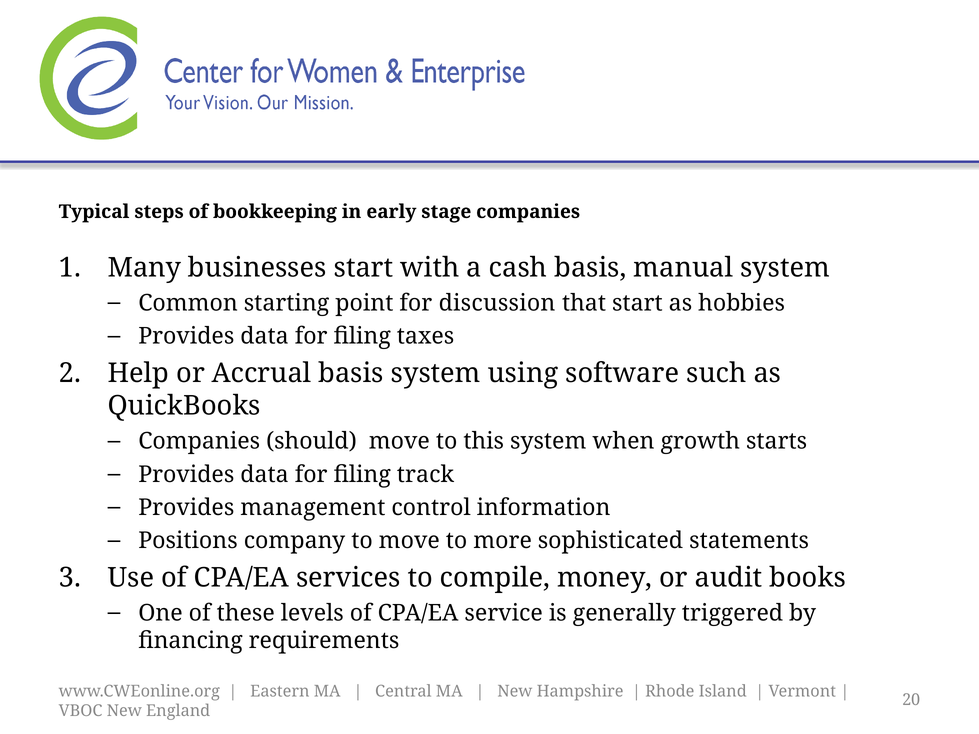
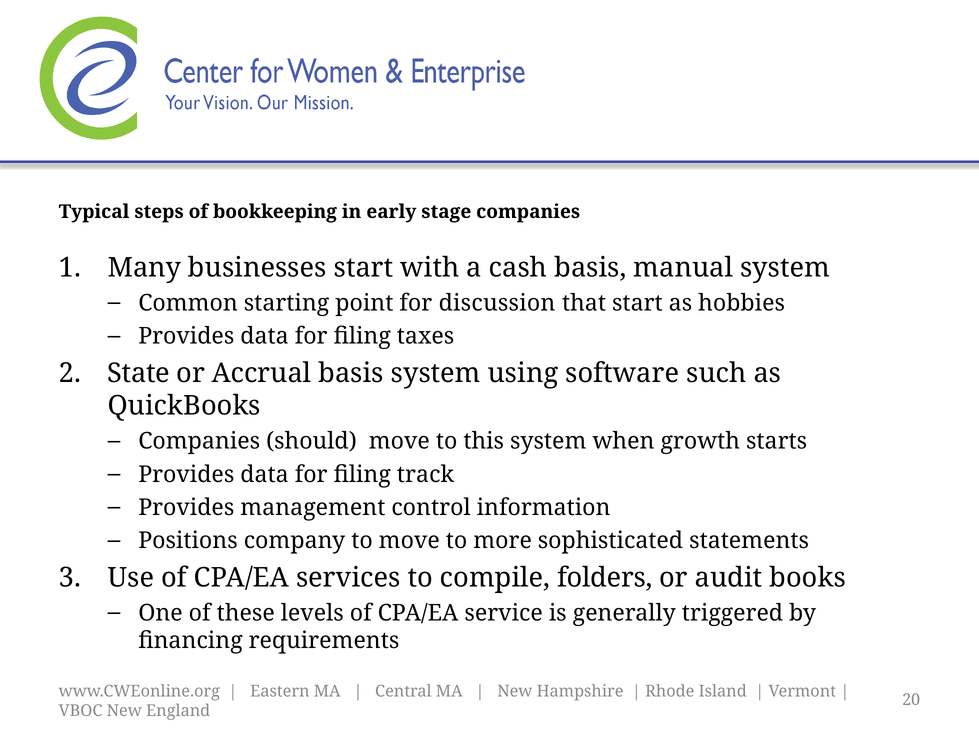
Help: Help -> State
money: money -> folders
